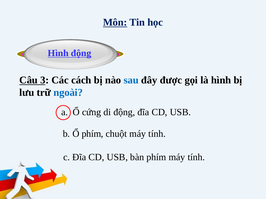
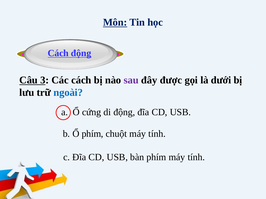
Hình at (58, 53): Hình -> Cách
sau colour: blue -> purple
là hình: hình -> dưới
